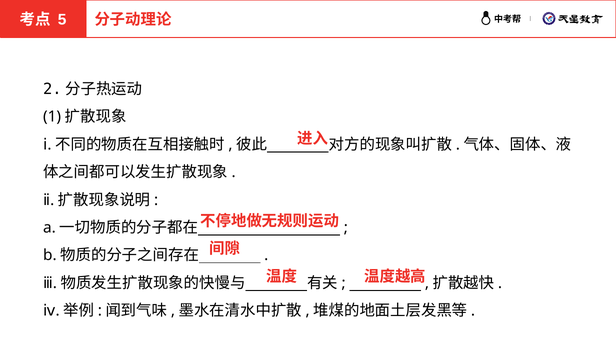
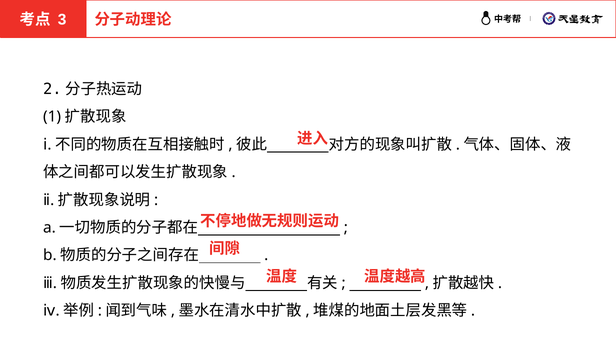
5: 5 -> 3
